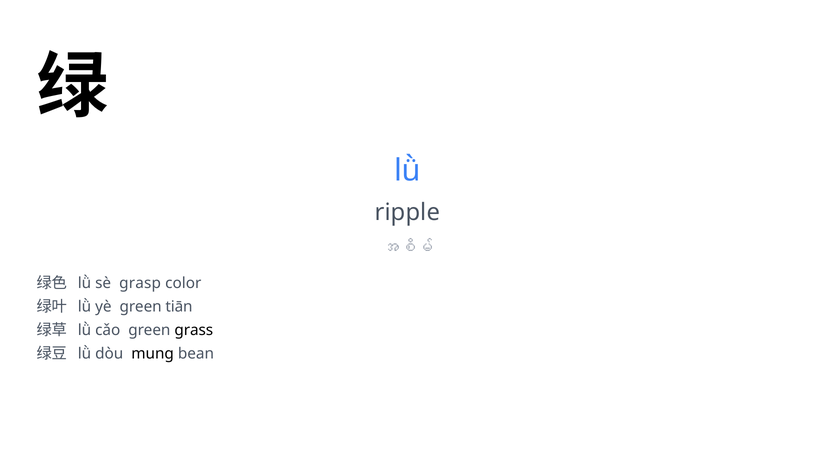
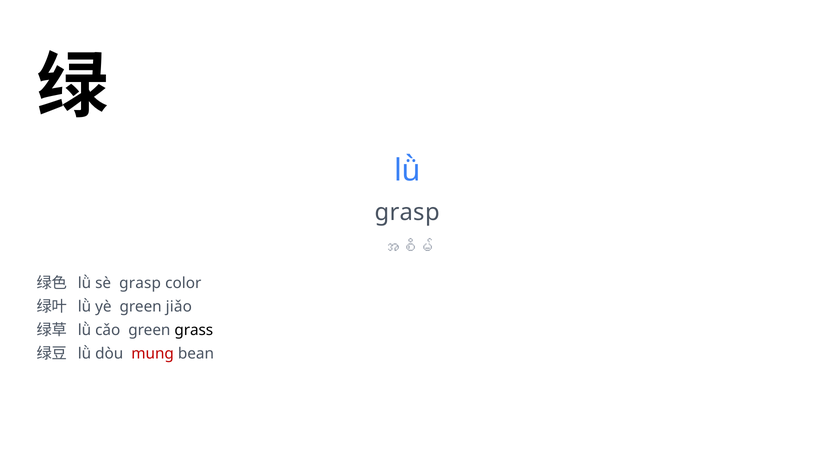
ripple at (407, 212): ripple -> grasp
tiān: tiān -> jiǎo
mung colour: black -> red
